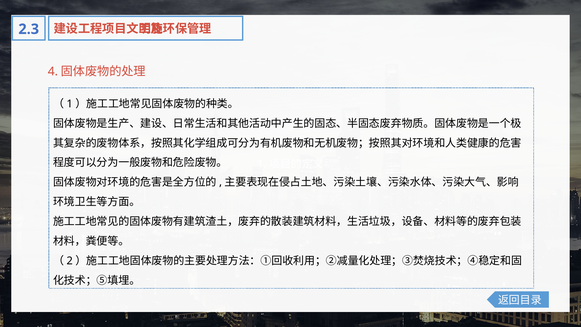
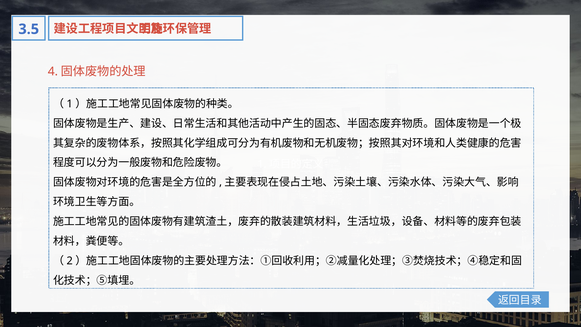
2.3: 2.3 -> 3.5
